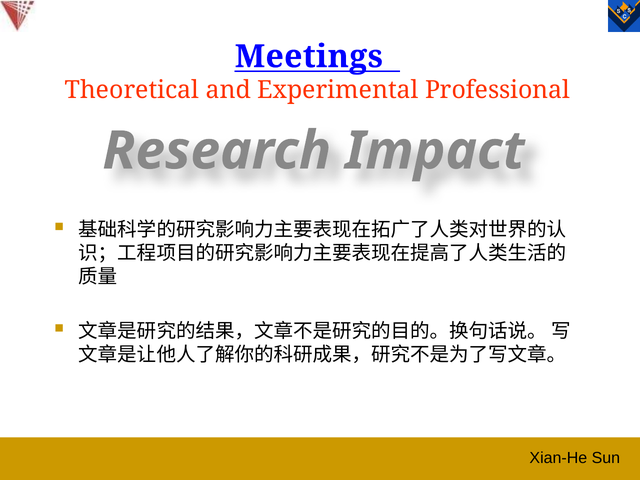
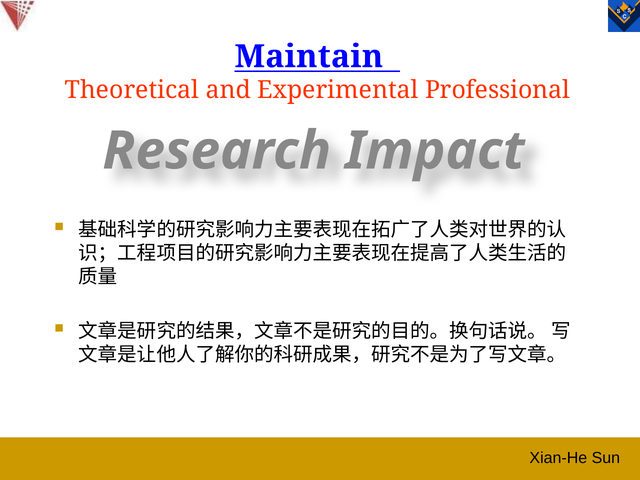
Meetings: Meetings -> Maintain
